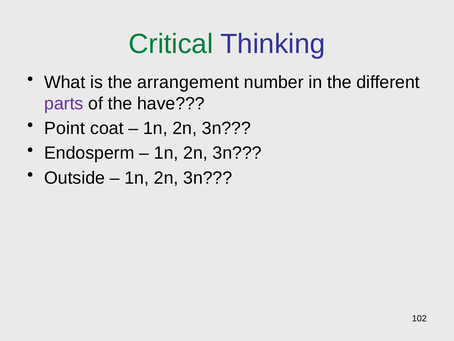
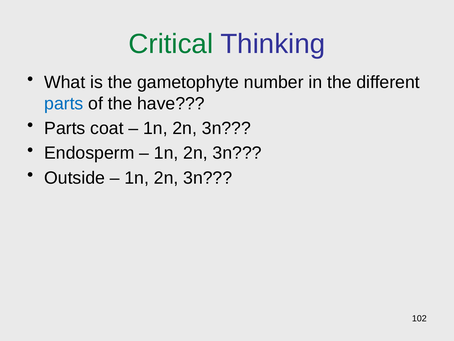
arrangement: arrangement -> gametophyte
parts at (64, 103) colour: purple -> blue
Point at (65, 128): Point -> Parts
